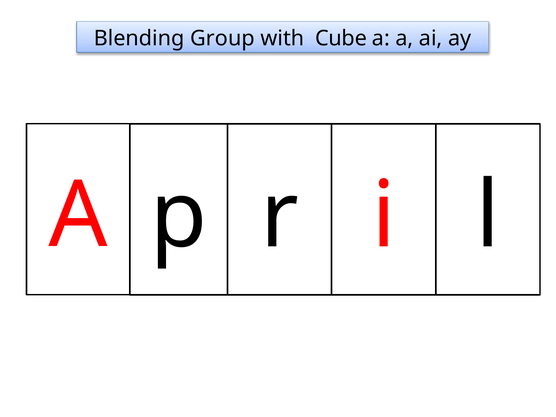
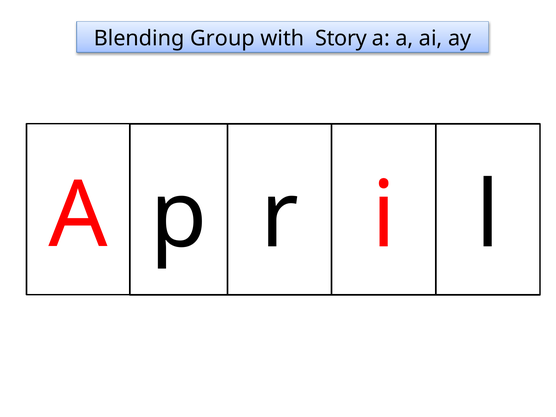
Cube: Cube -> Story
